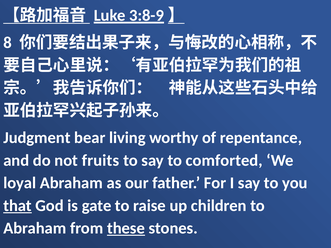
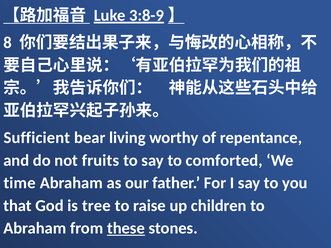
Judgment: Judgment -> Sufficient
loyal: loyal -> time
that underline: present -> none
gate: gate -> tree
